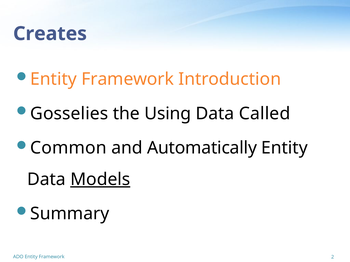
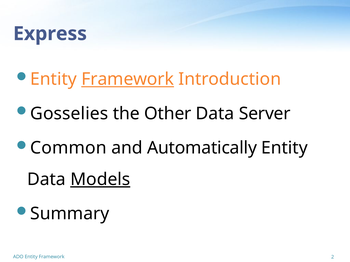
Creates: Creates -> Express
Framework at (128, 79) underline: none -> present
Using: Using -> Other
Called: Called -> Server
